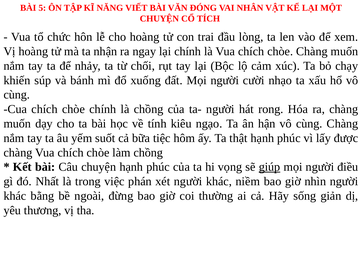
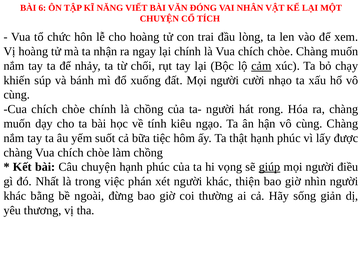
5: 5 -> 6
cảm underline: none -> present
niềm: niềm -> thiện
